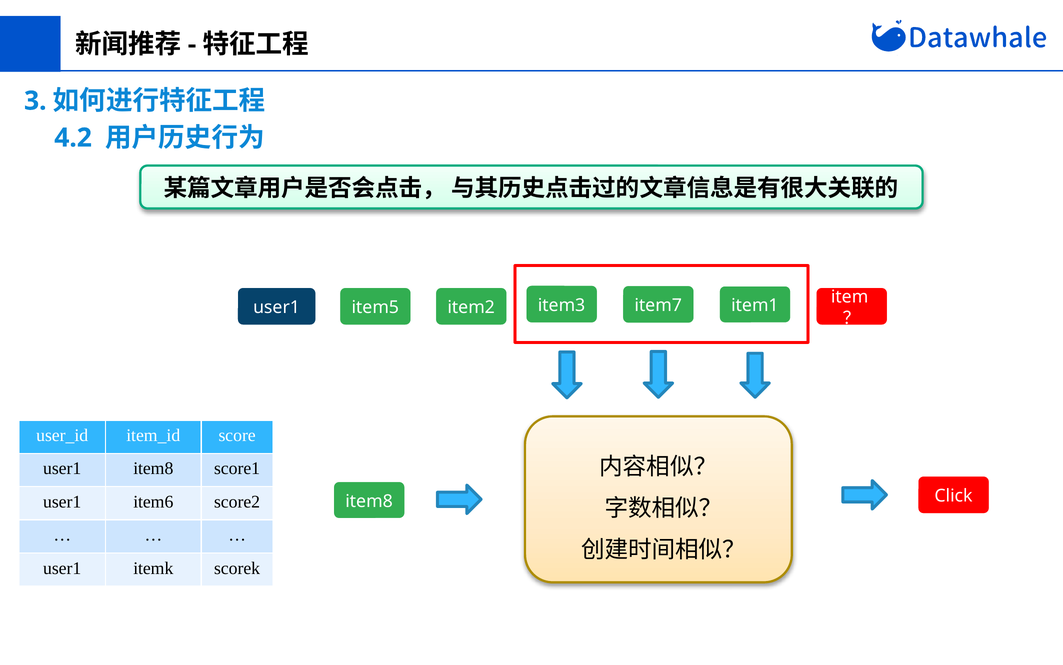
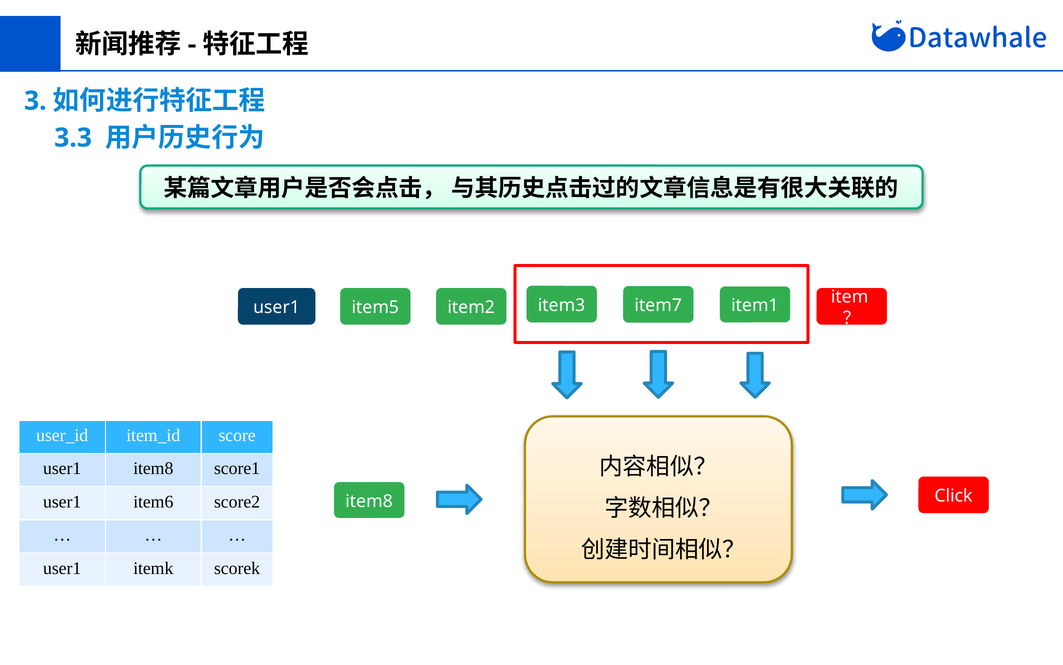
4.2: 4.2 -> 3.3
